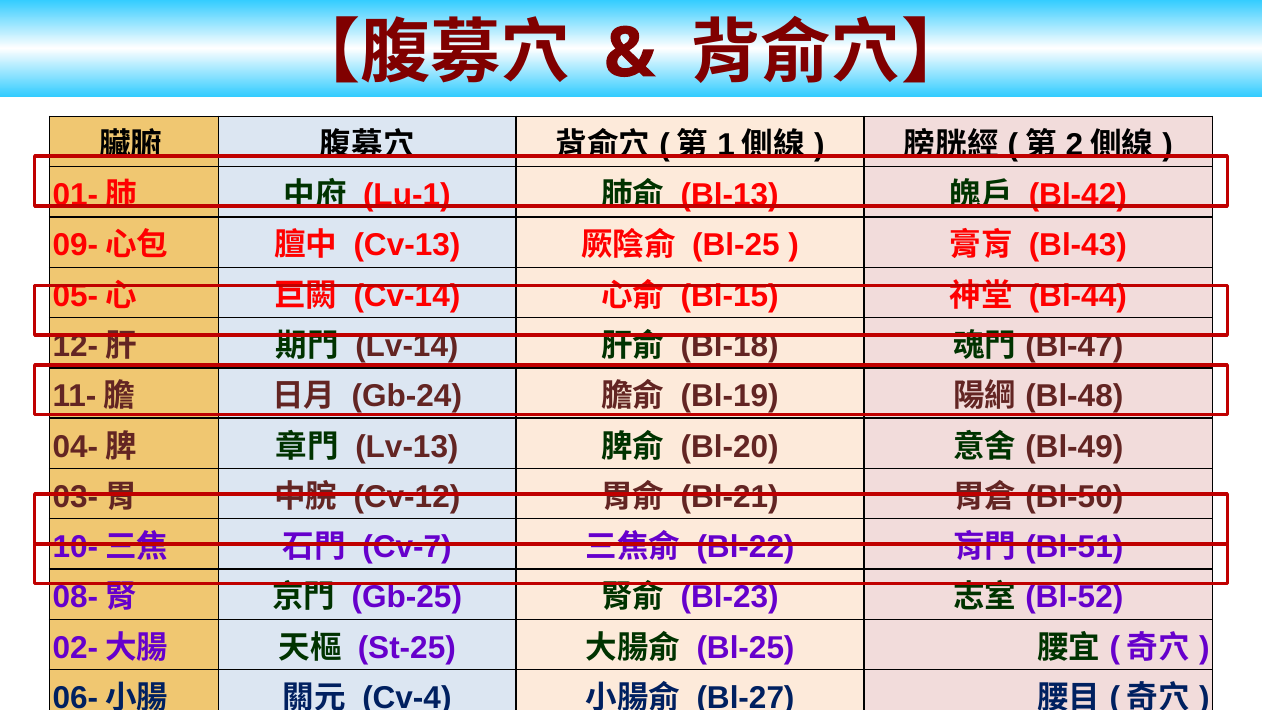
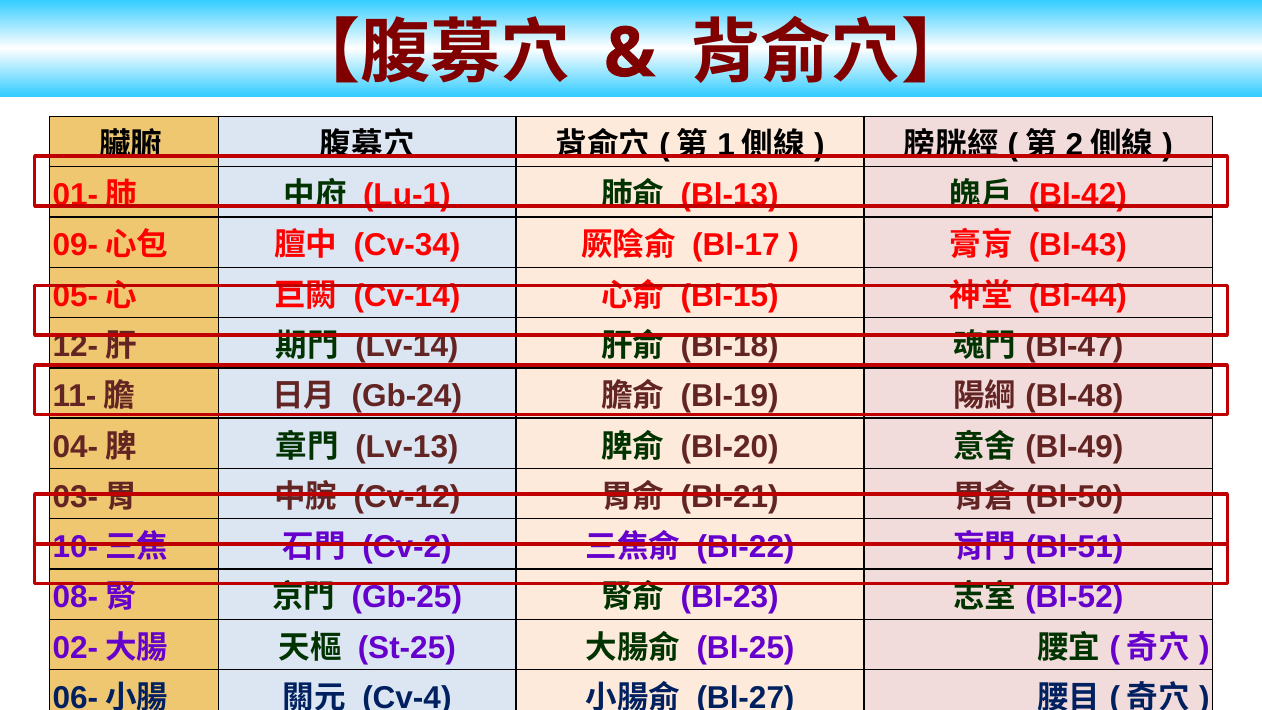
Cv-13: Cv-13 -> Cv-34
Bl-25 at (736, 245): Bl-25 -> Bl-17
Cv-7: Cv-7 -> Cv-2
